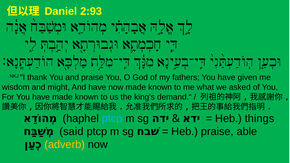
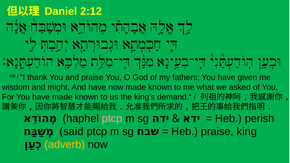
2:93: 2:93 -> 2:12
ptcp at (112, 119) colour: light blue -> pink
things: things -> perish
able: able -> king
